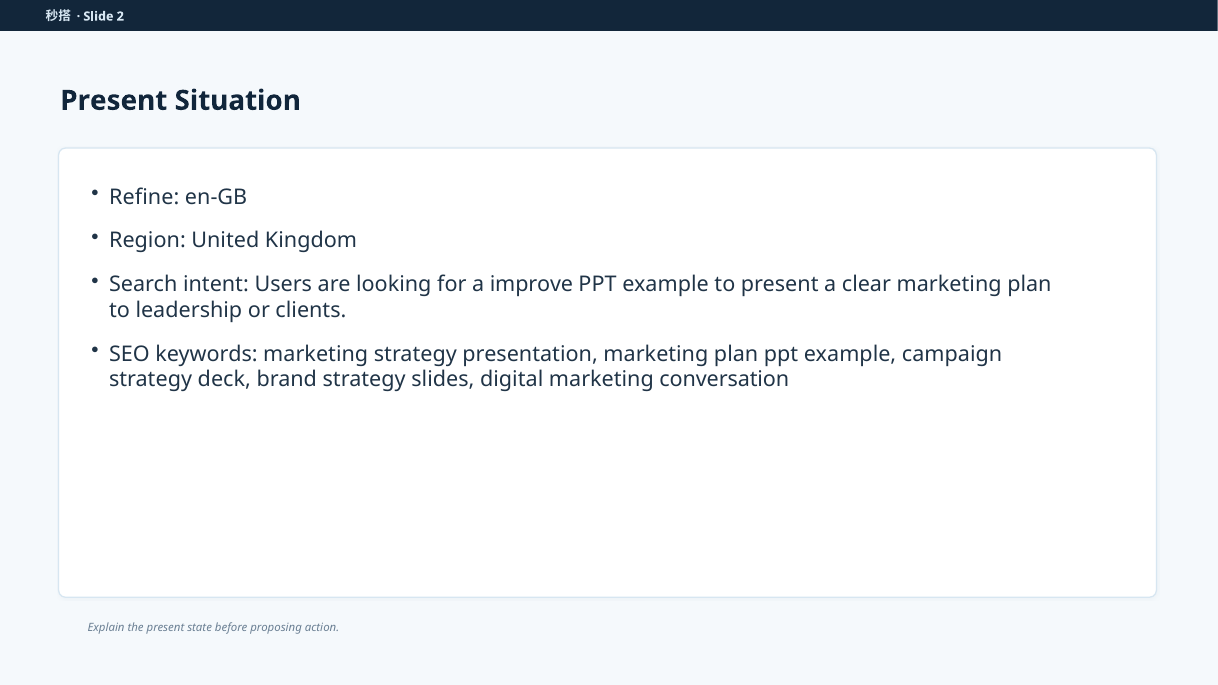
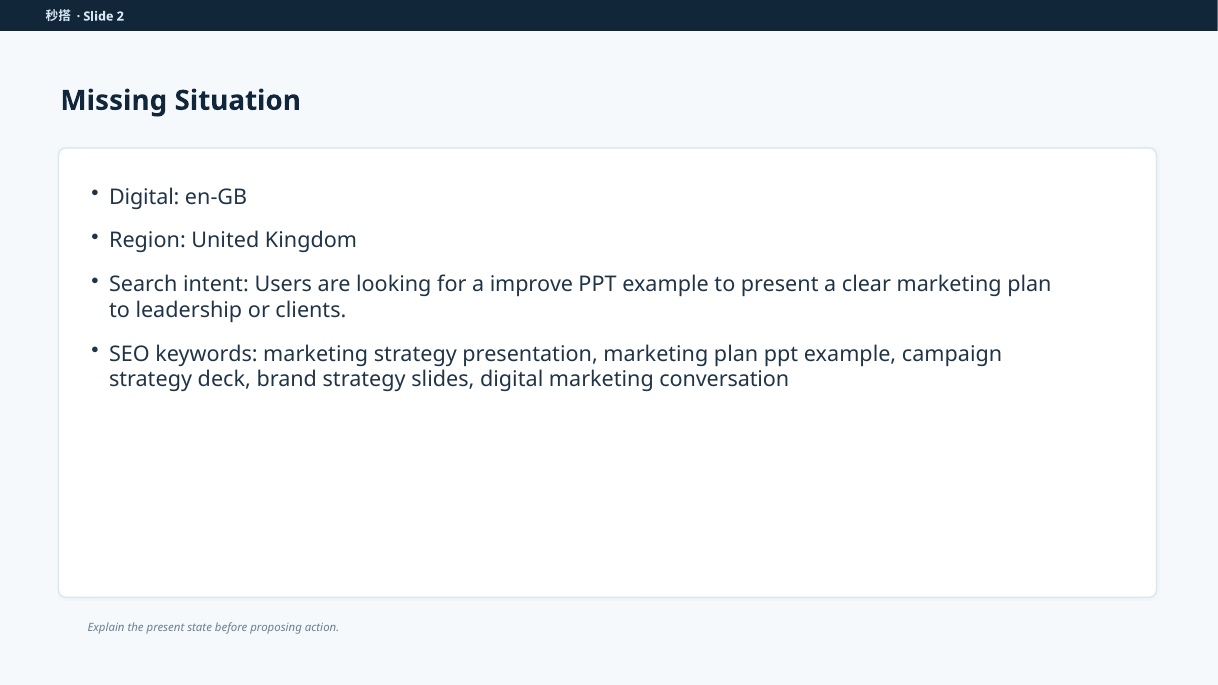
Present at (114, 101): Present -> Missing
Refine at (144, 197): Refine -> Digital
